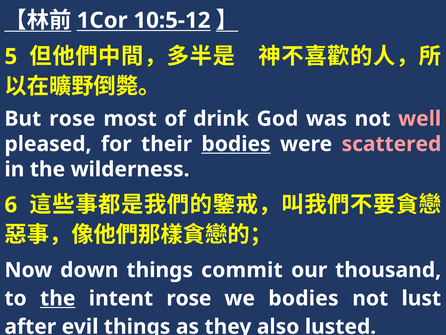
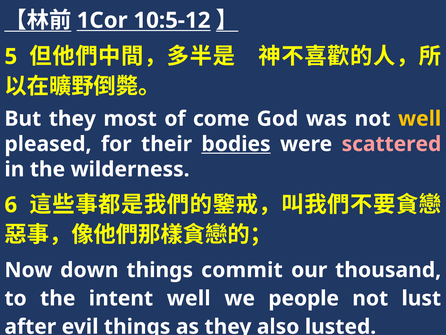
But rose: rose -> they
drink: drink -> come
well at (420, 119) colour: pink -> yellow
the at (58, 298) underline: present -> none
intent rose: rose -> well
we bodies: bodies -> people
